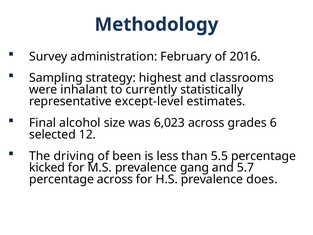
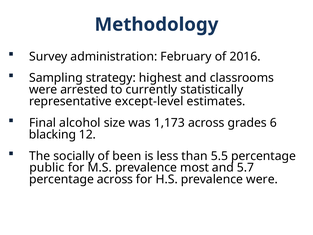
inhalant: inhalant -> arrested
6,023: 6,023 -> 1,173
selected: selected -> blacking
driving: driving -> socially
kicked: kicked -> public
gang: gang -> most
prevalence does: does -> were
